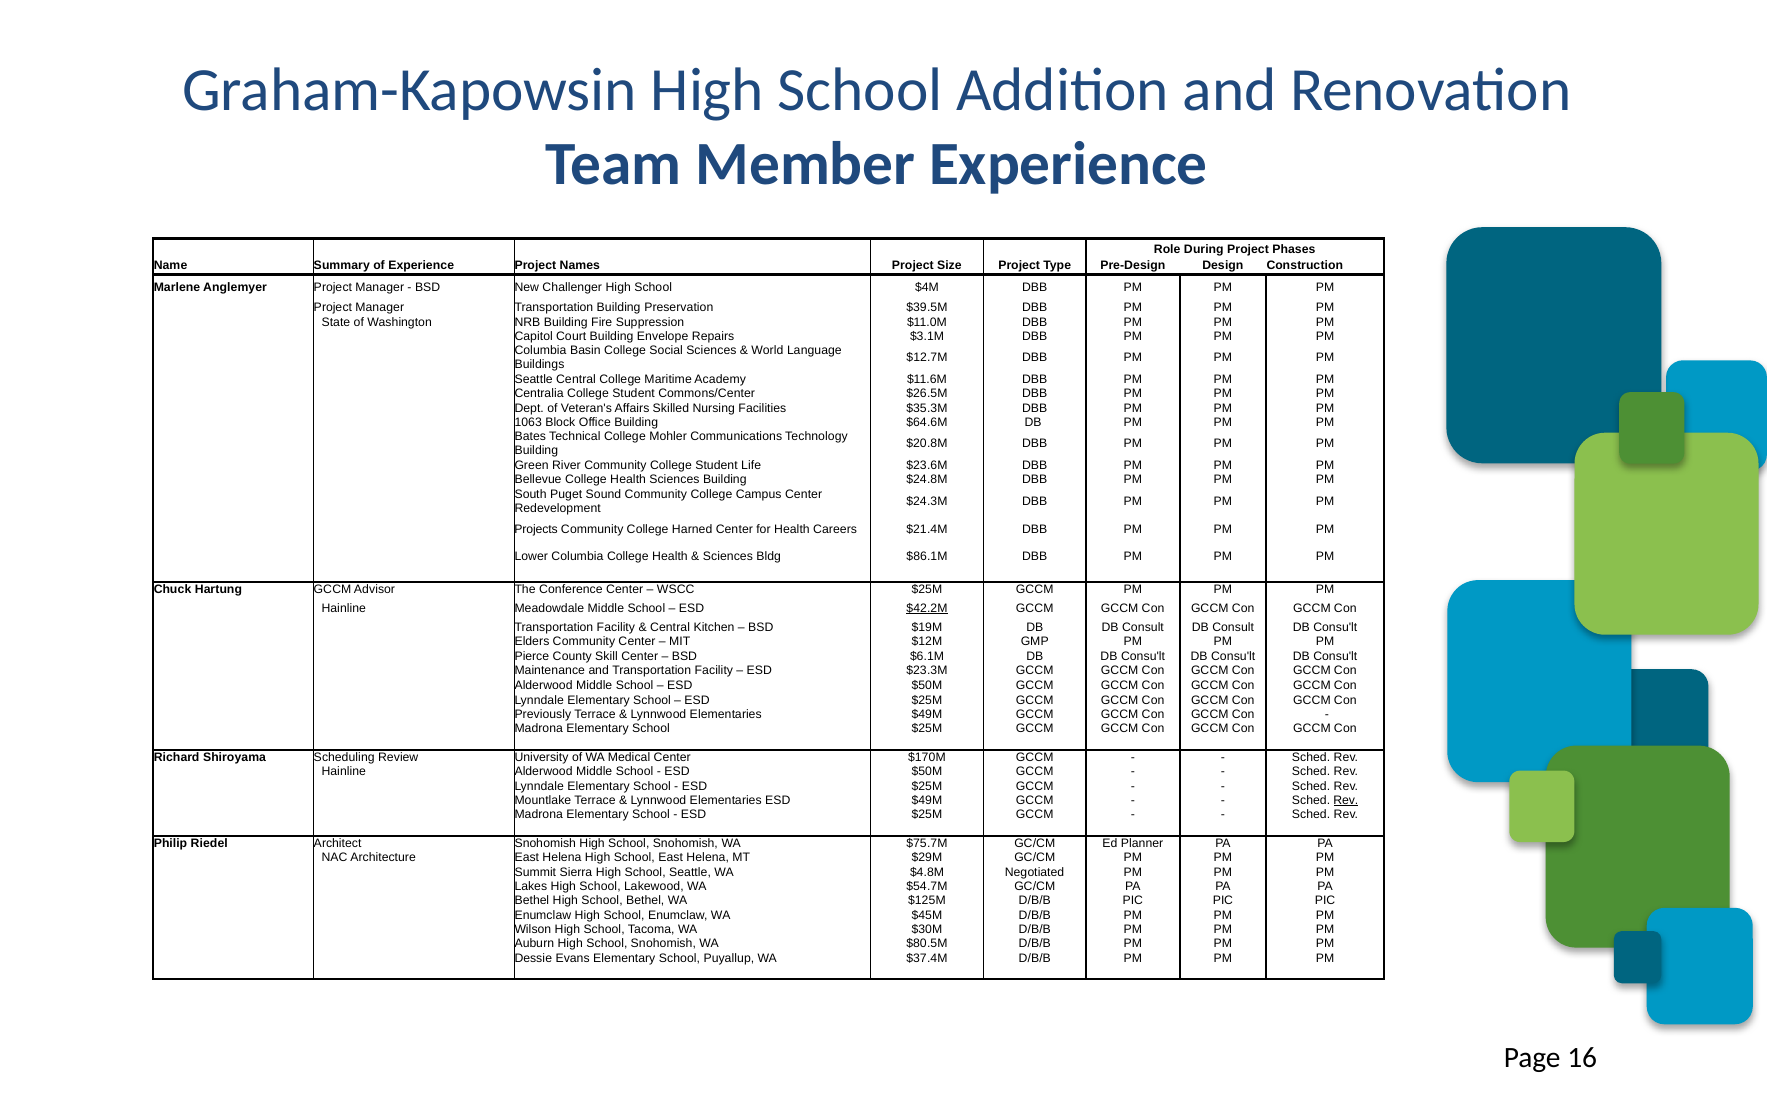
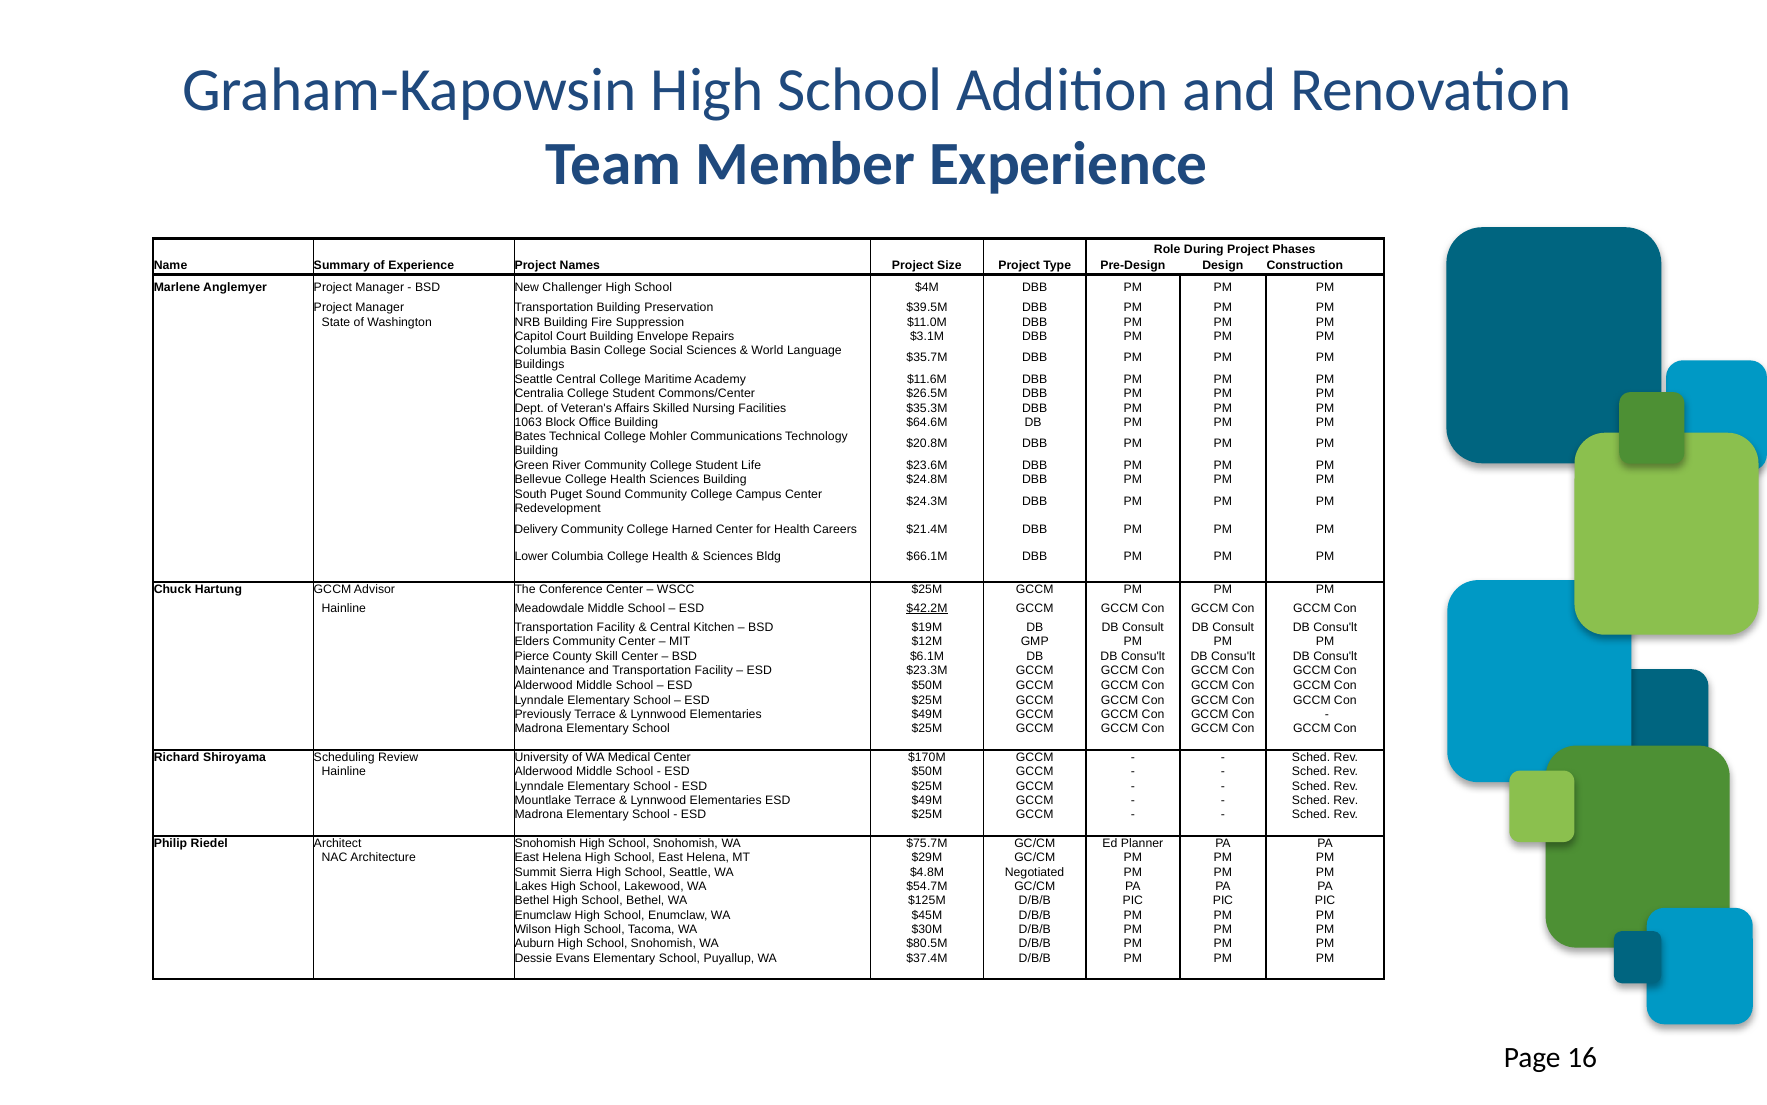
$12.7M: $12.7M -> $35.7M
Projects: Projects -> Delivery
$86.1M: $86.1M -> $66.1M
Rev at (1346, 800) underline: present -> none
